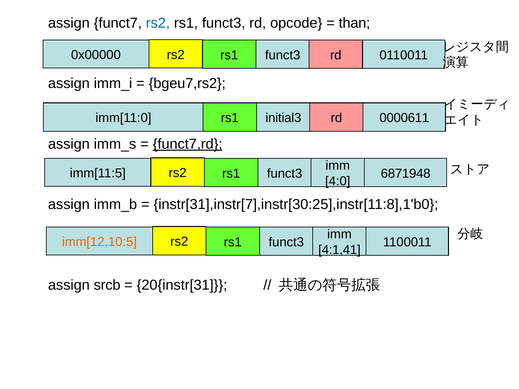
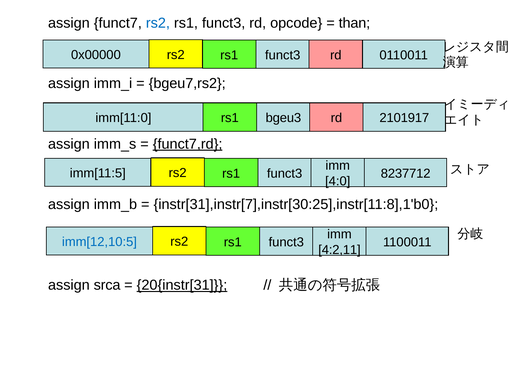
initial3: initial3 -> bgeu3
0000611: 0000611 -> 2101917
6871948: 6871948 -> 8237712
imm[12,10:5 colour: orange -> blue
4:1,41: 4:1,41 -> 4:2,11
srcb: srcb -> srca
20{instr[31 underline: none -> present
